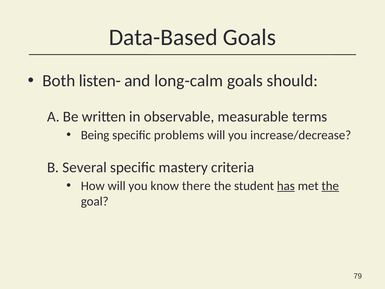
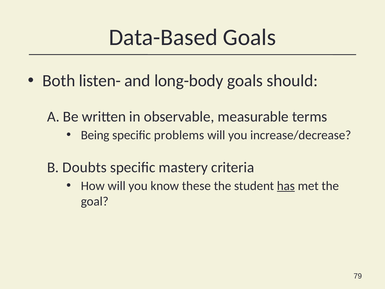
long-calm: long-calm -> long-body
Several: Several -> Doubts
there: there -> these
the at (330, 186) underline: present -> none
